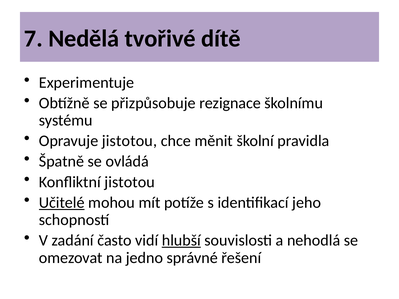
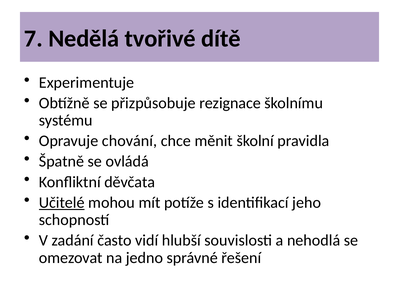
Opravuje jistotou: jistotou -> chování
Konfliktní jistotou: jistotou -> děvčata
hlubší underline: present -> none
